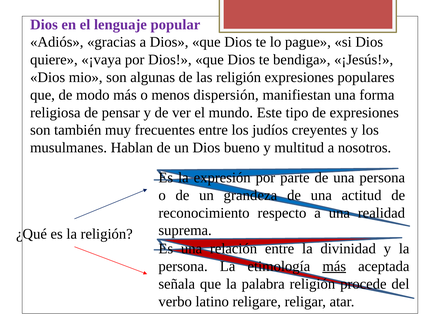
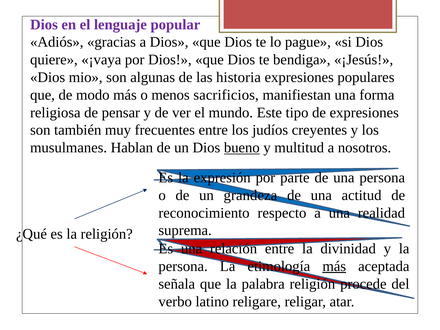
las religión: religión -> historia
dispersión: dispersión -> sacrificios
bueno underline: none -> present
